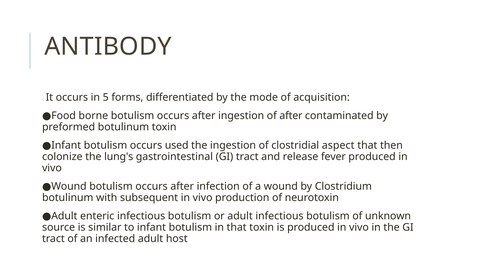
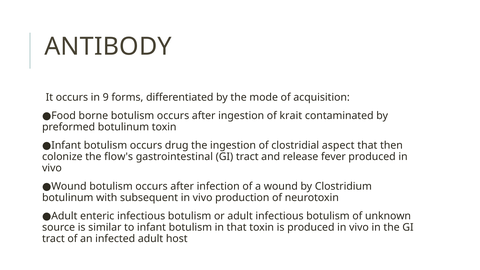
5: 5 -> 9
of after: after -> krait
used: used -> drug
lung's: lung's -> flow's
